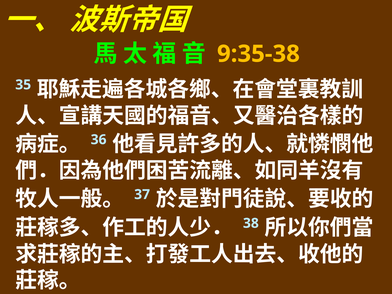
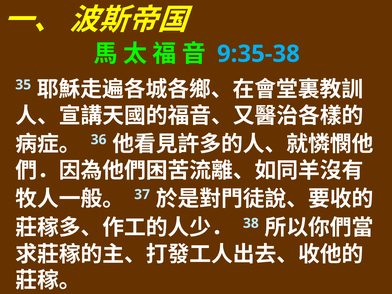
9:35-38 colour: yellow -> light blue
